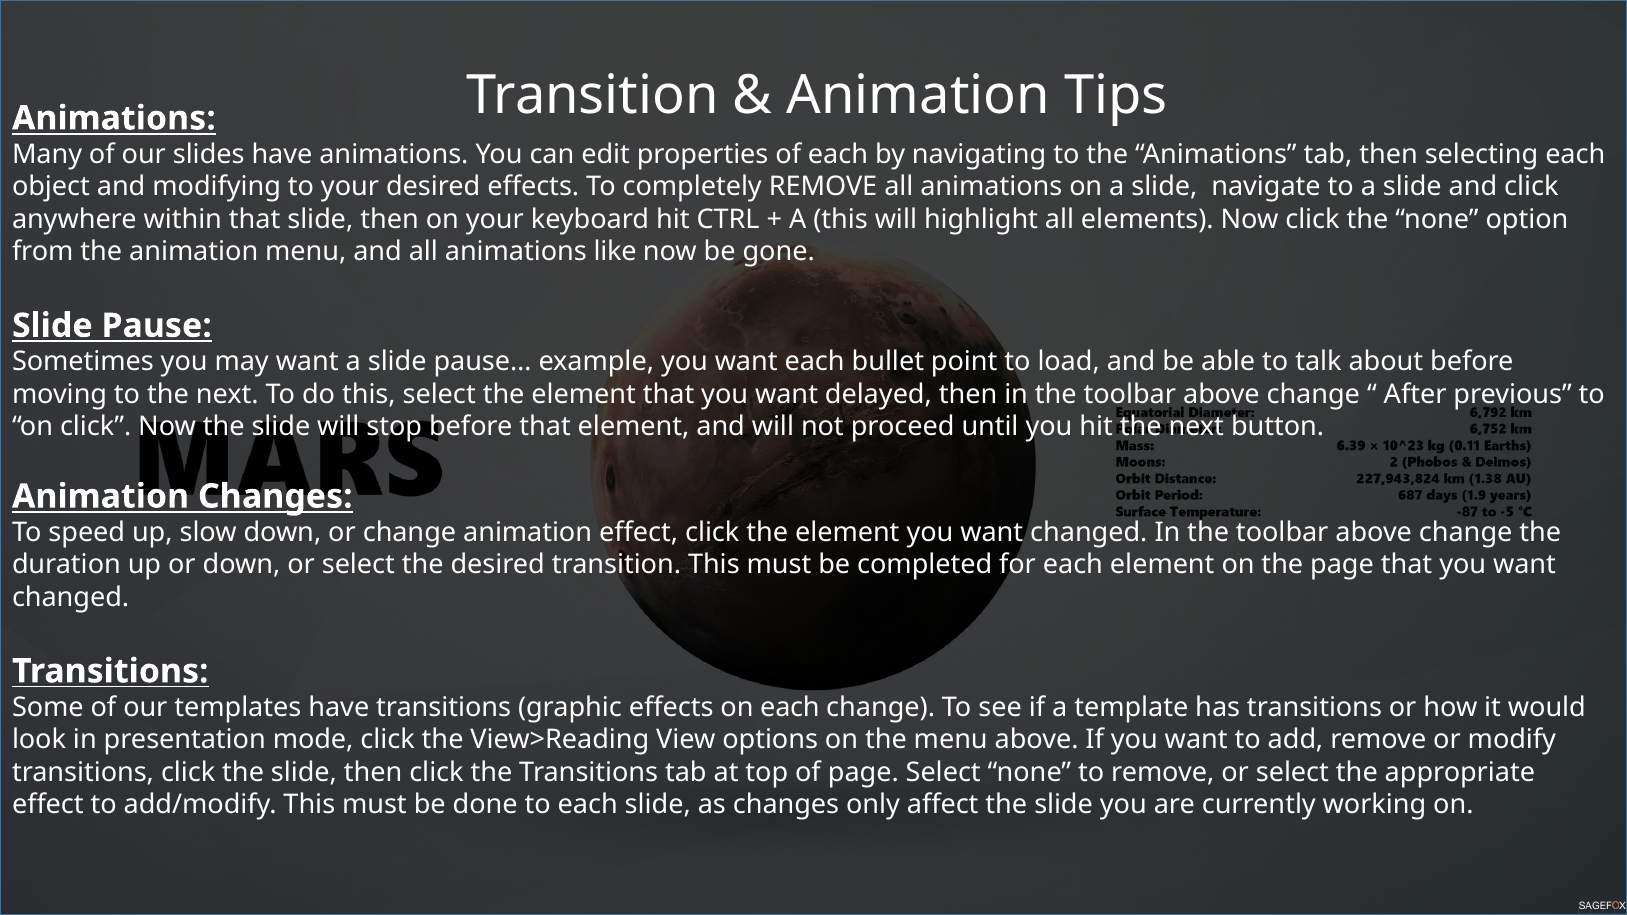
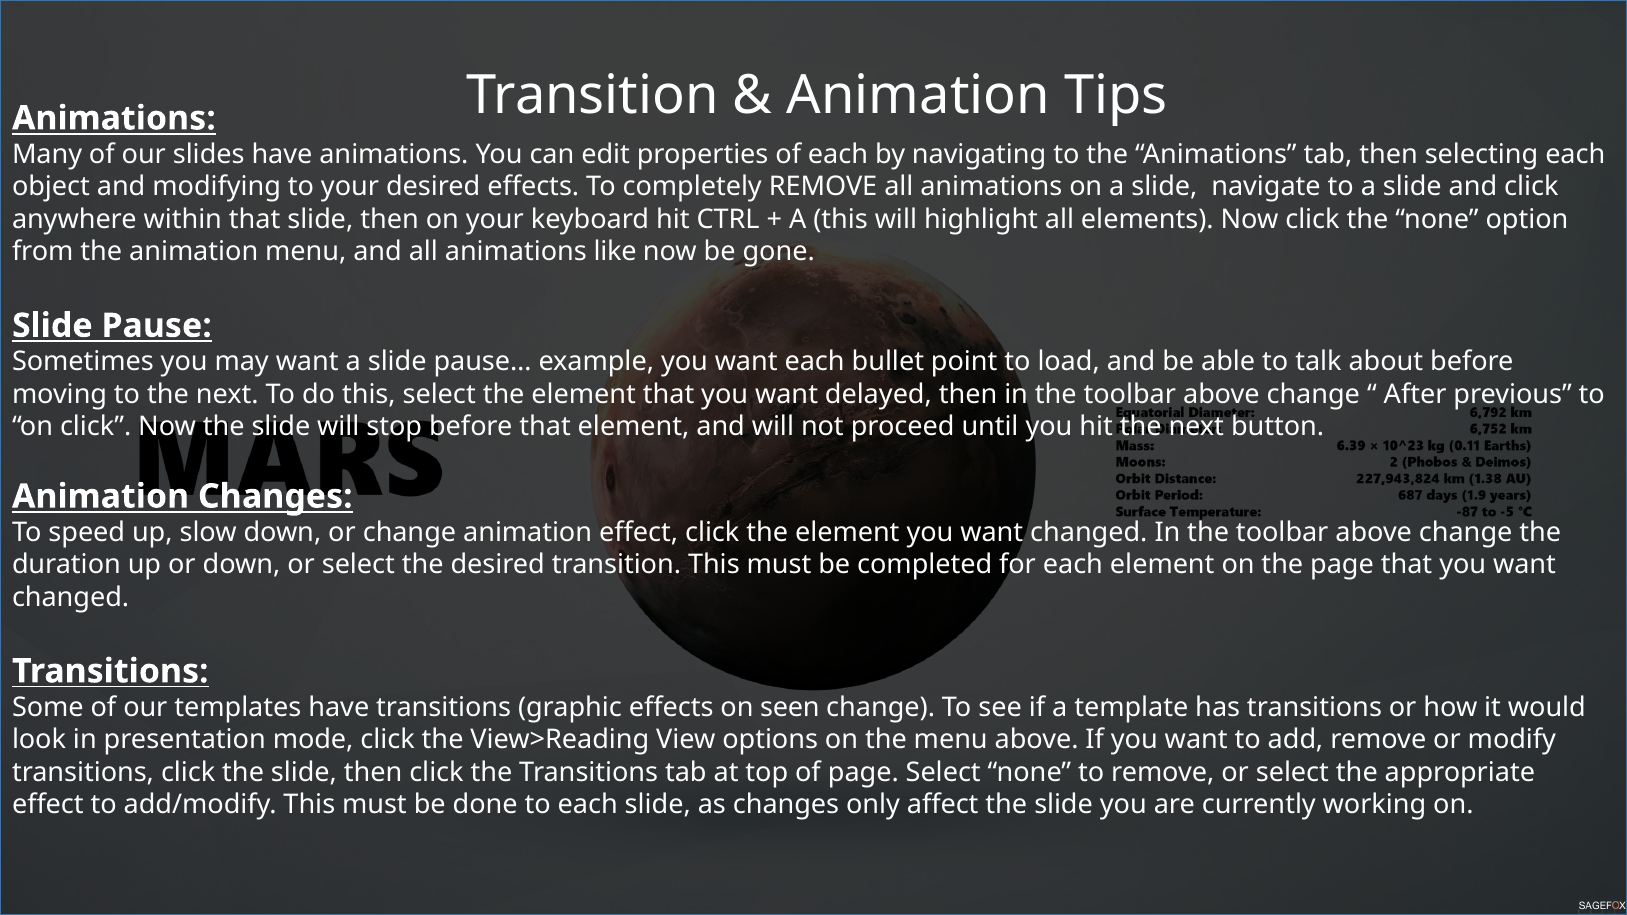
on each: each -> seen
